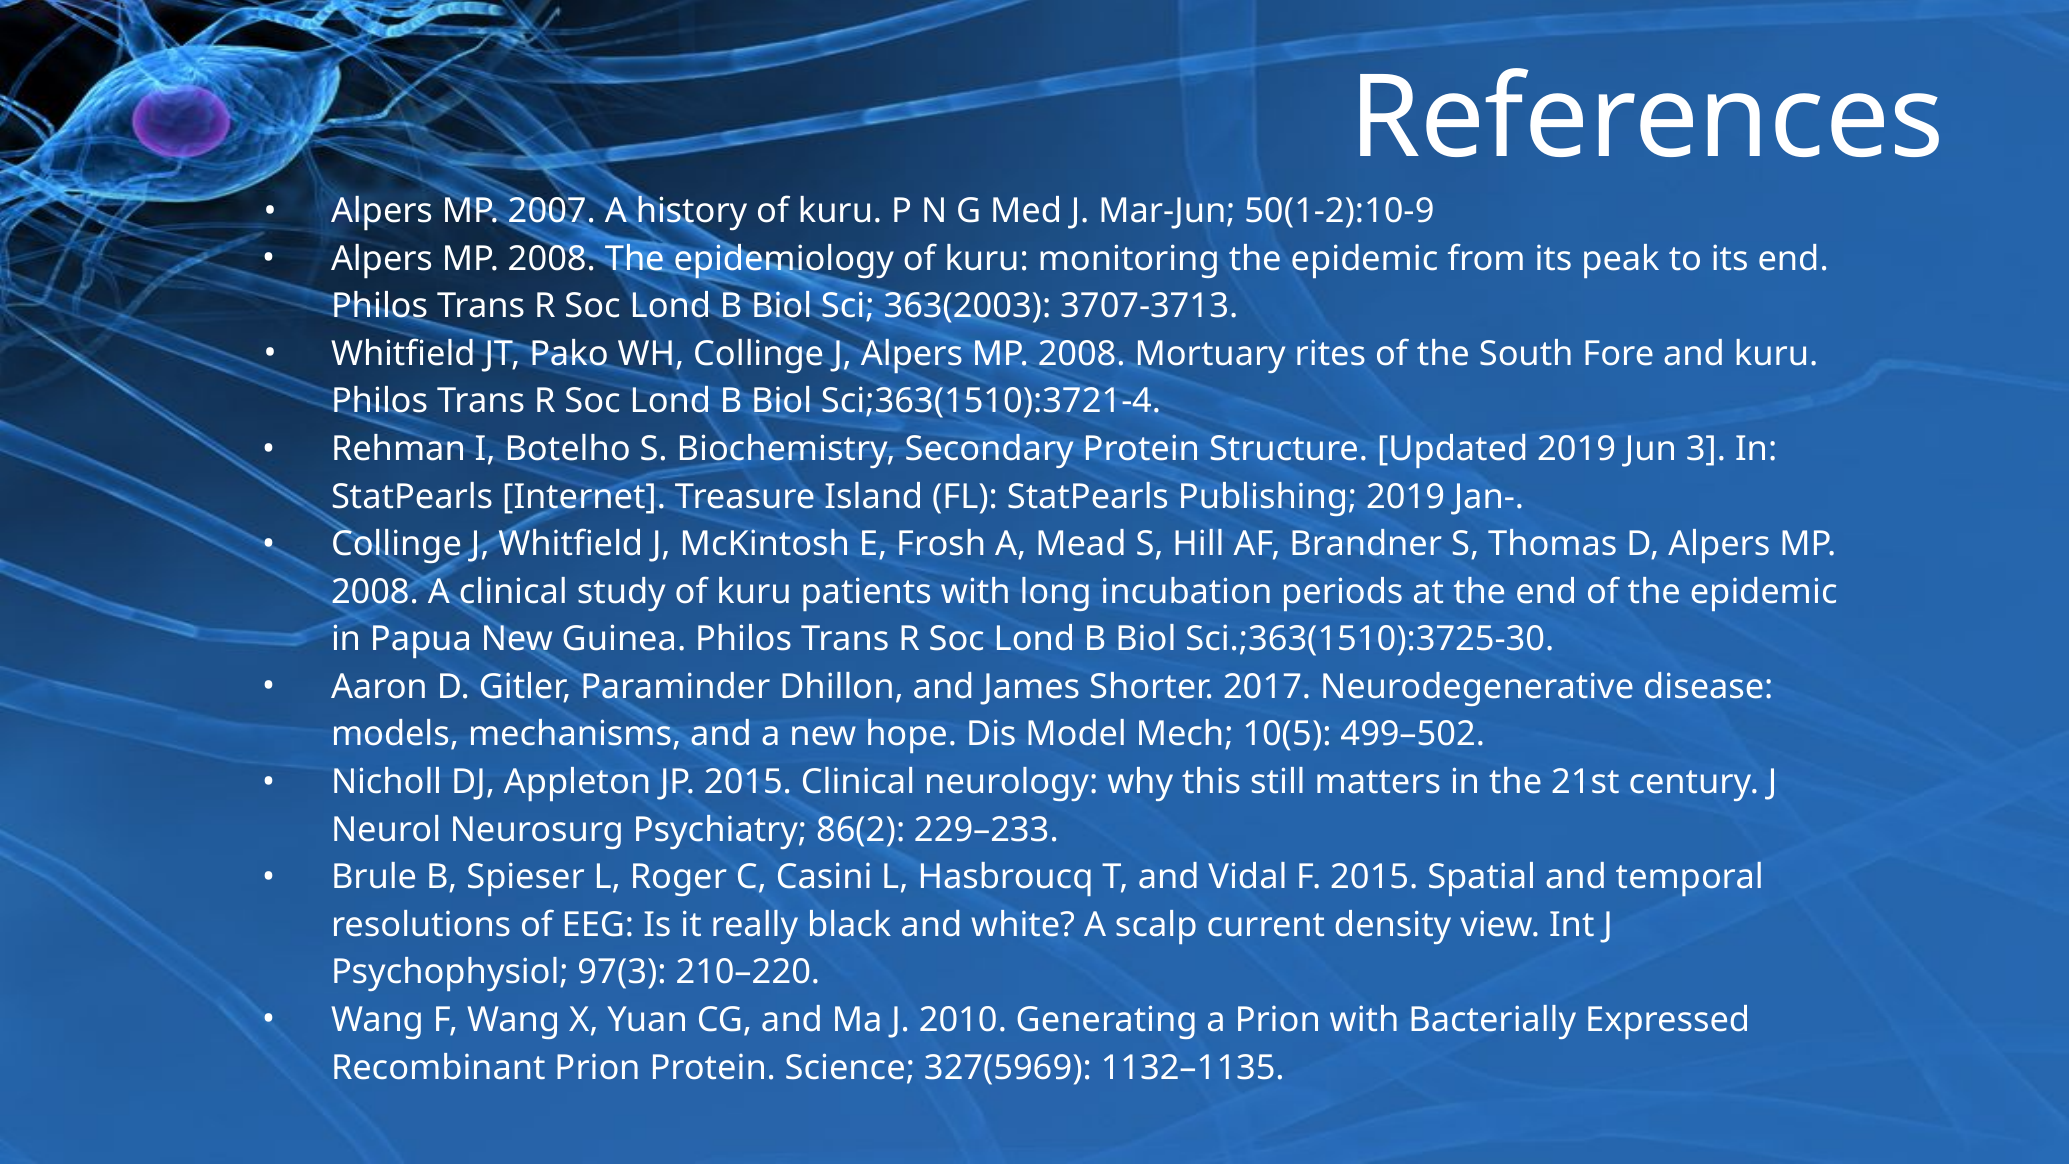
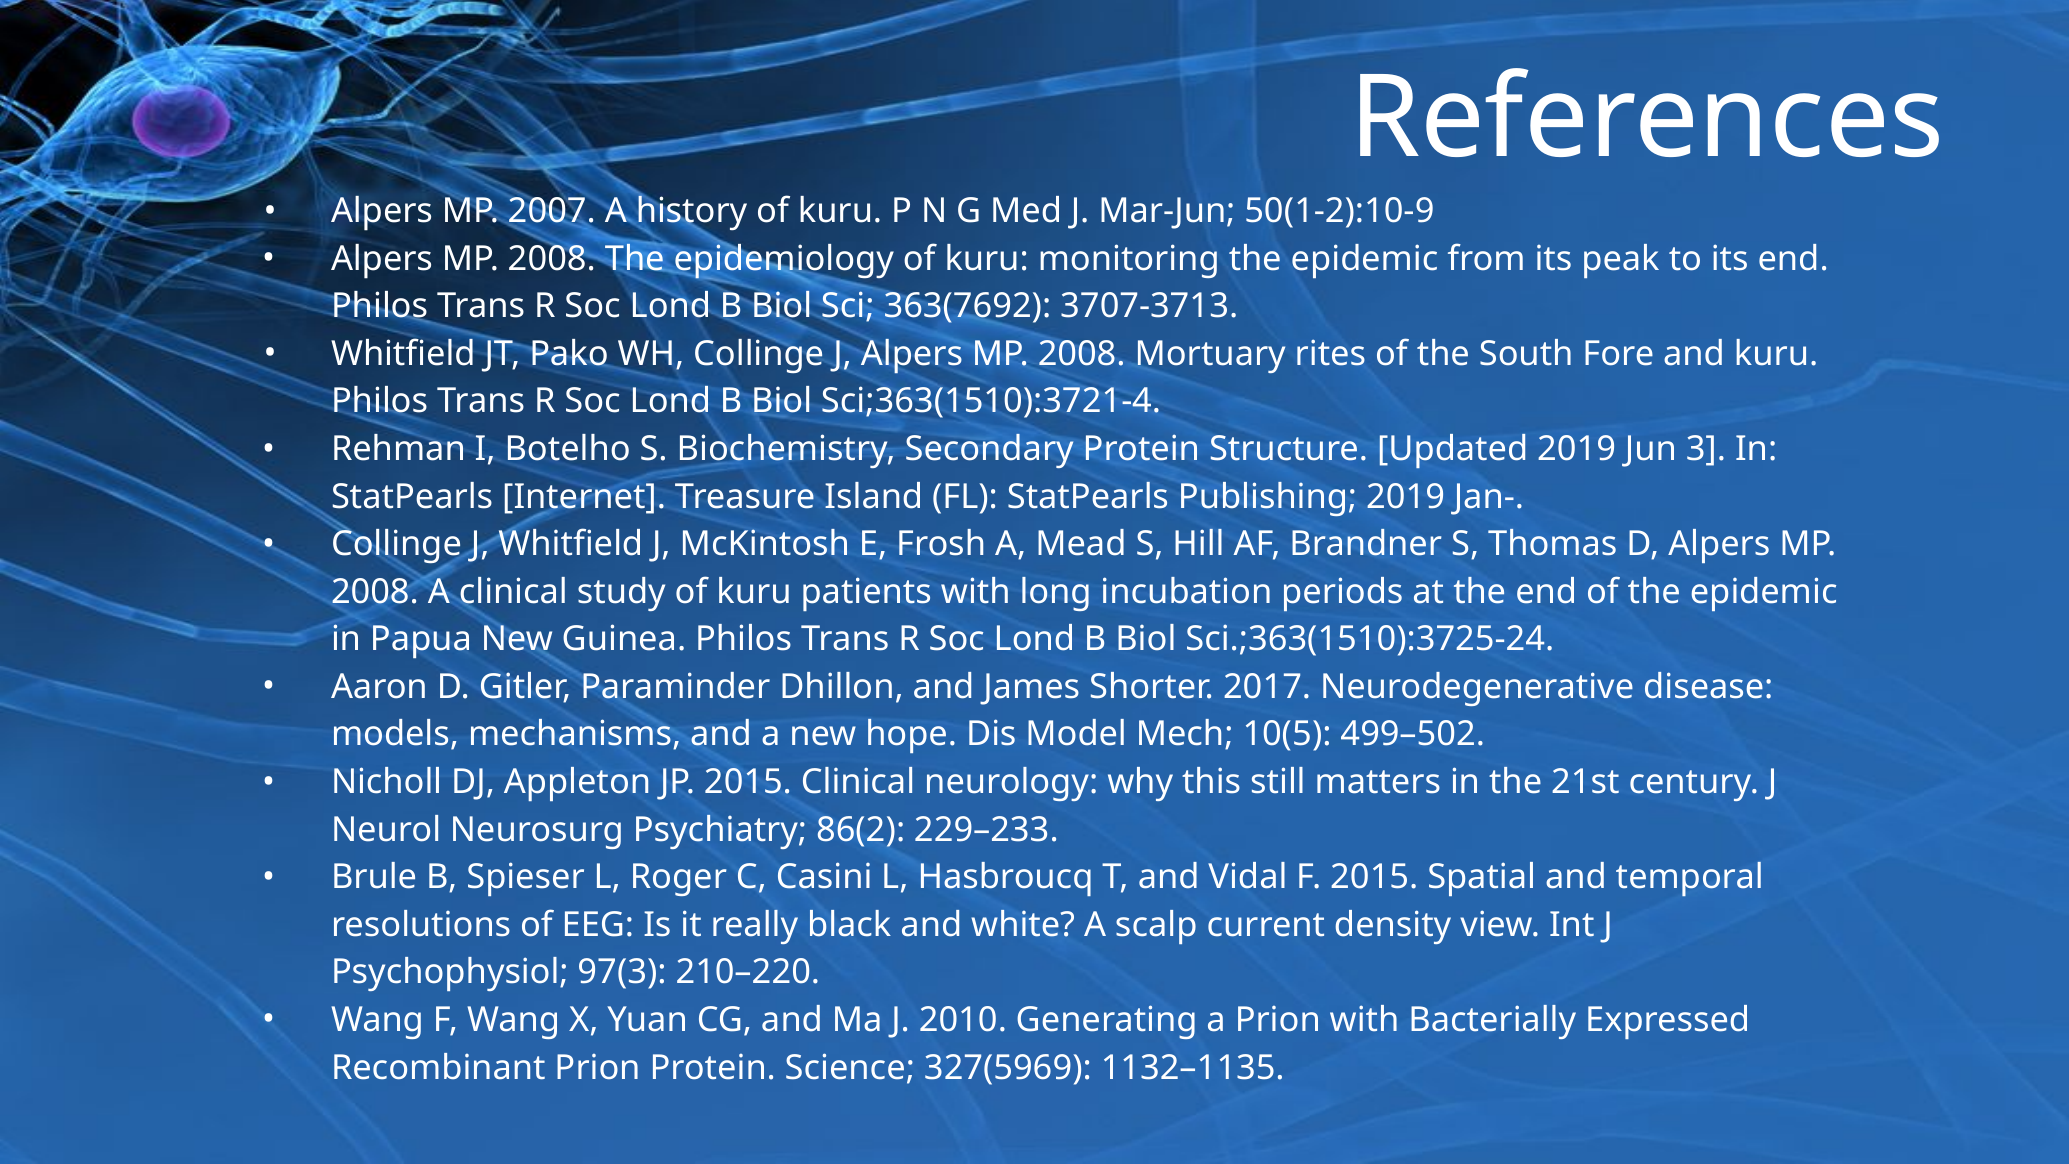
363(2003: 363(2003 -> 363(7692
Sci.;363(1510):3725-30: Sci.;363(1510):3725-30 -> Sci.;363(1510):3725-24
